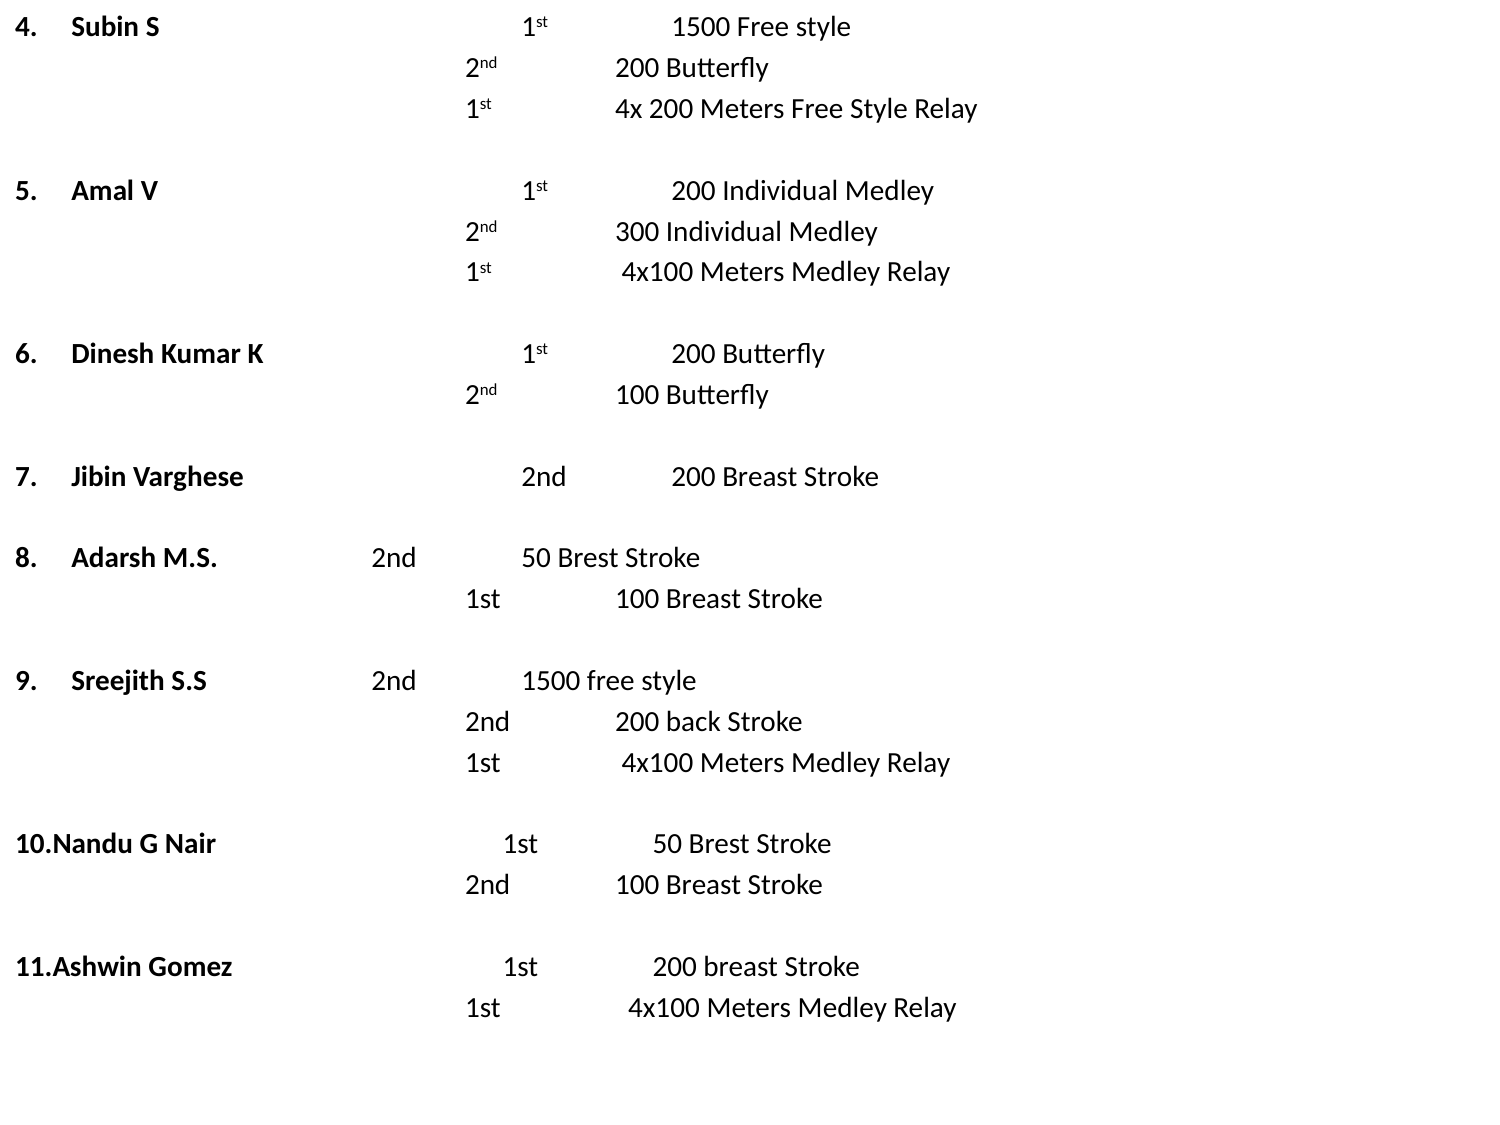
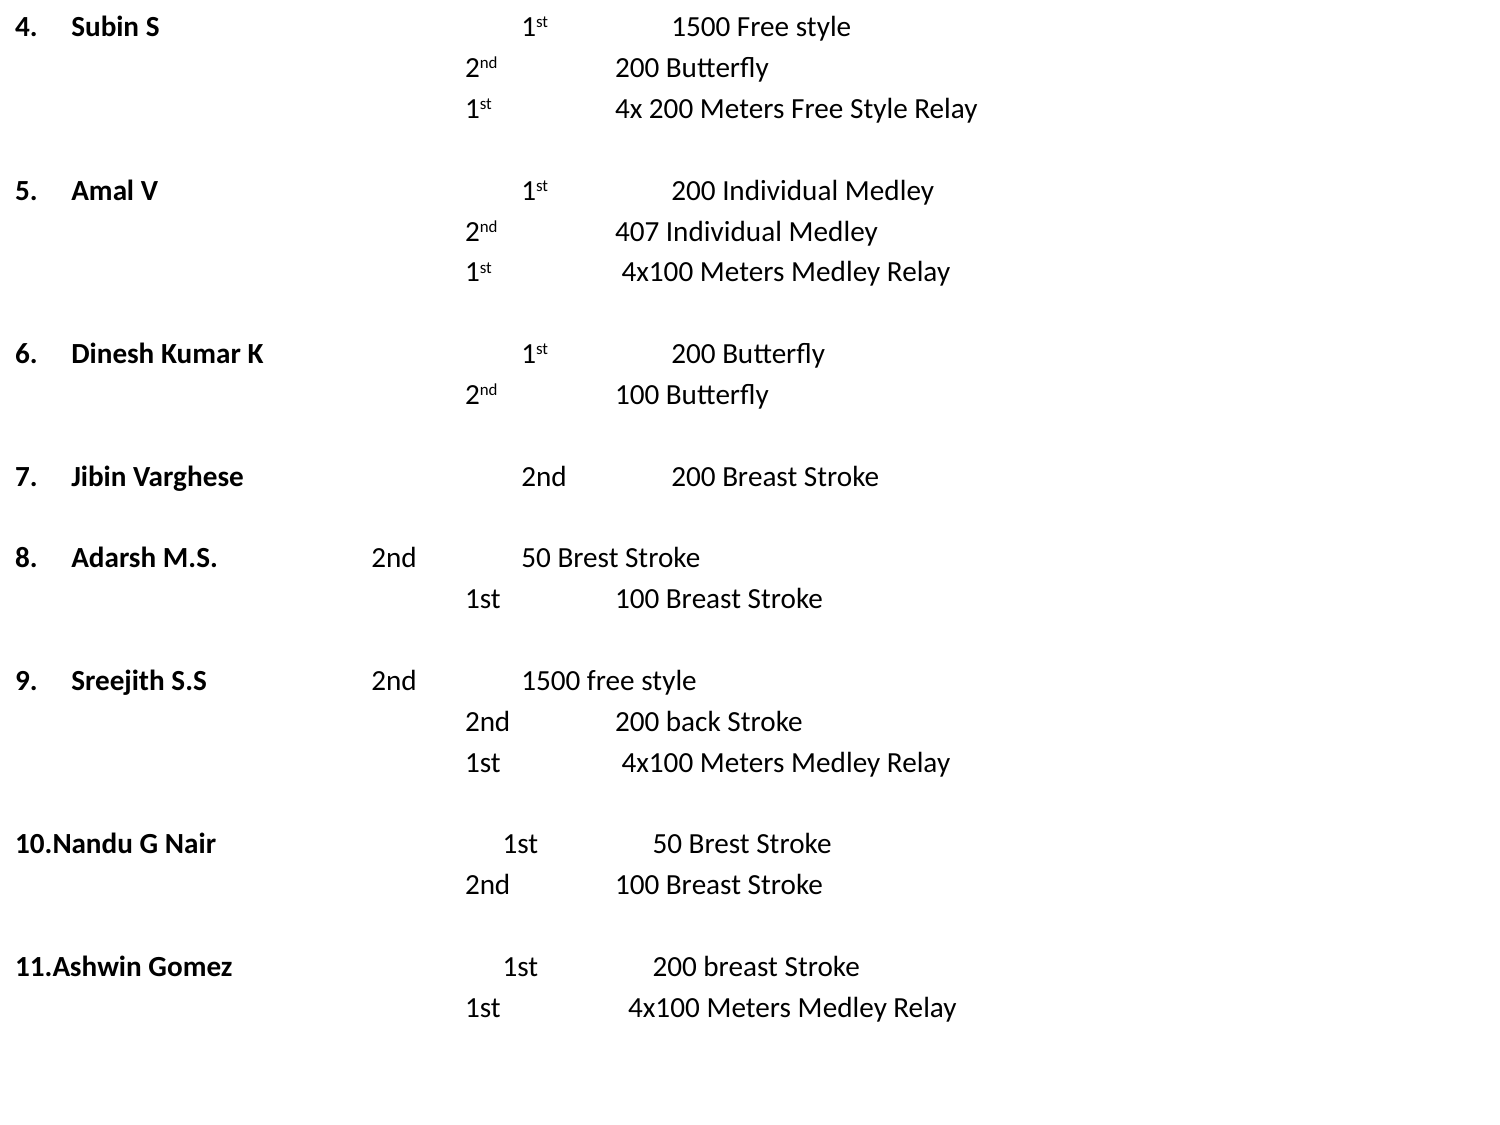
300: 300 -> 407
